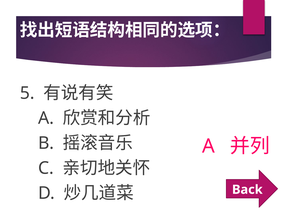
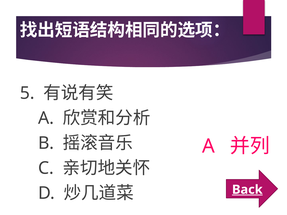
Back underline: none -> present
